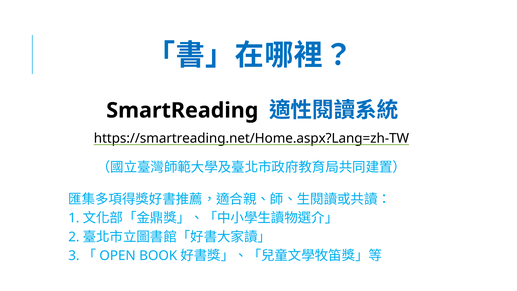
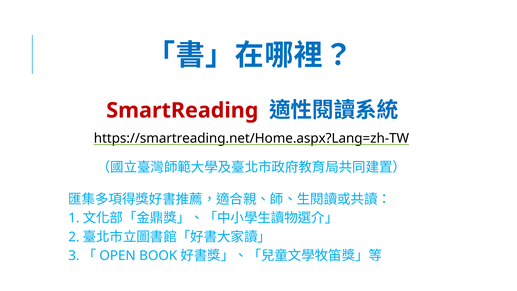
SmartReading colour: black -> red
